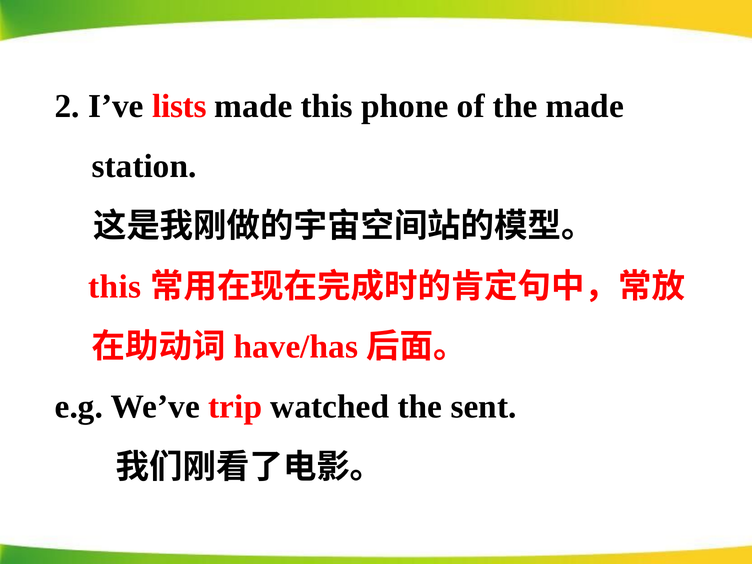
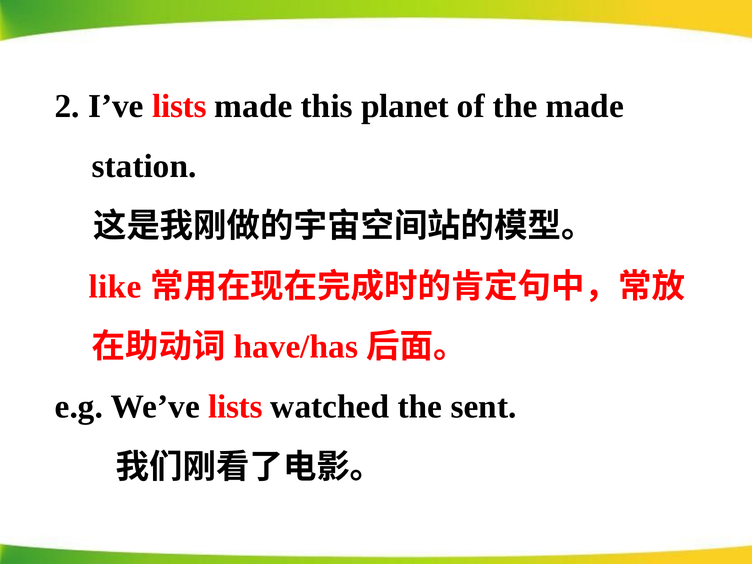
phone: phone -> planet
this at (115, 287): this -> like
We’ve trip: trip -> lists
